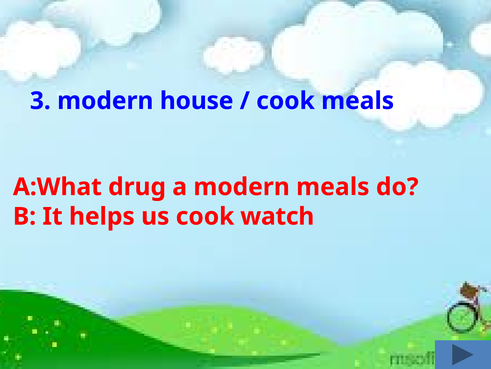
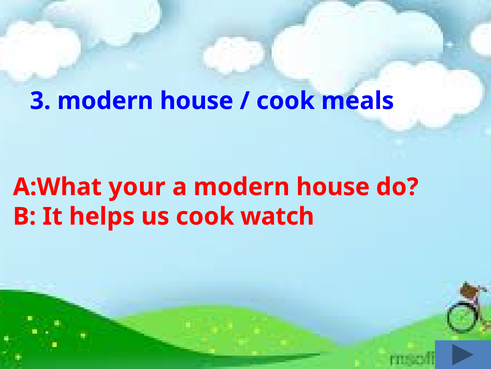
drug: drug -> your
a modern meals: meals -> house
